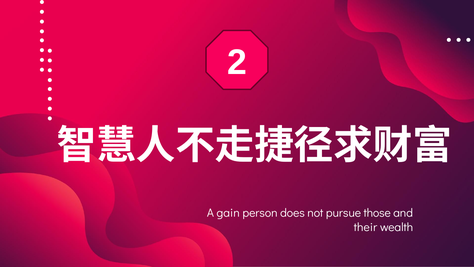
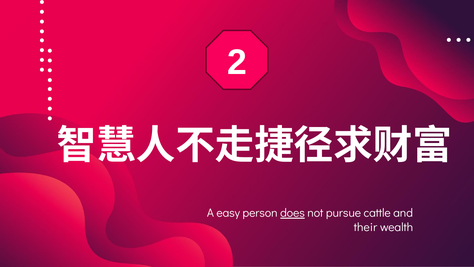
gain: gain -> easy
does underline: none -> present
those: those -> cattle
